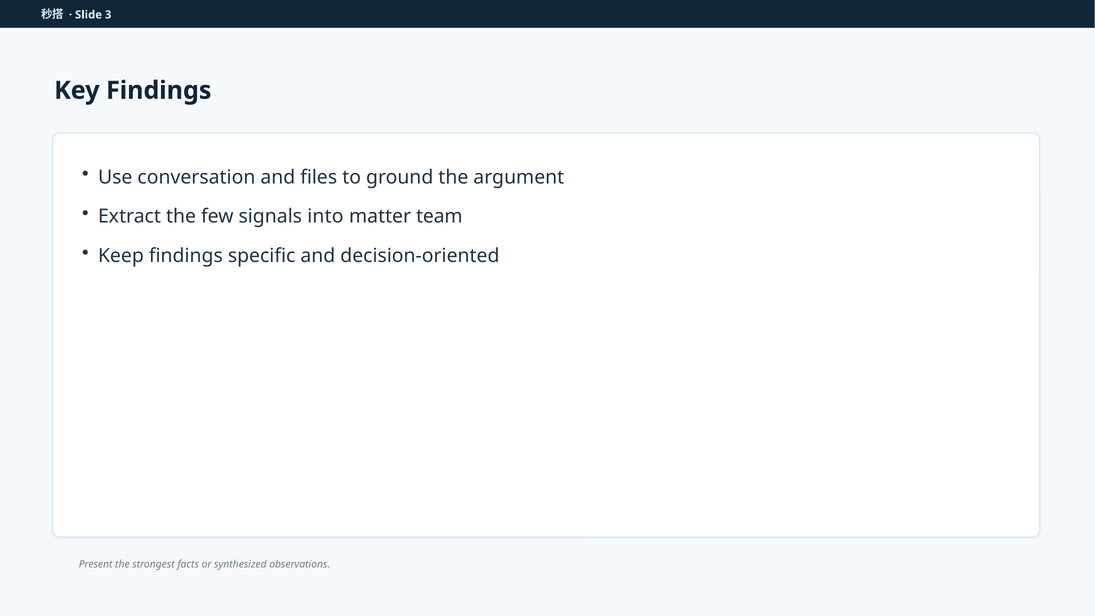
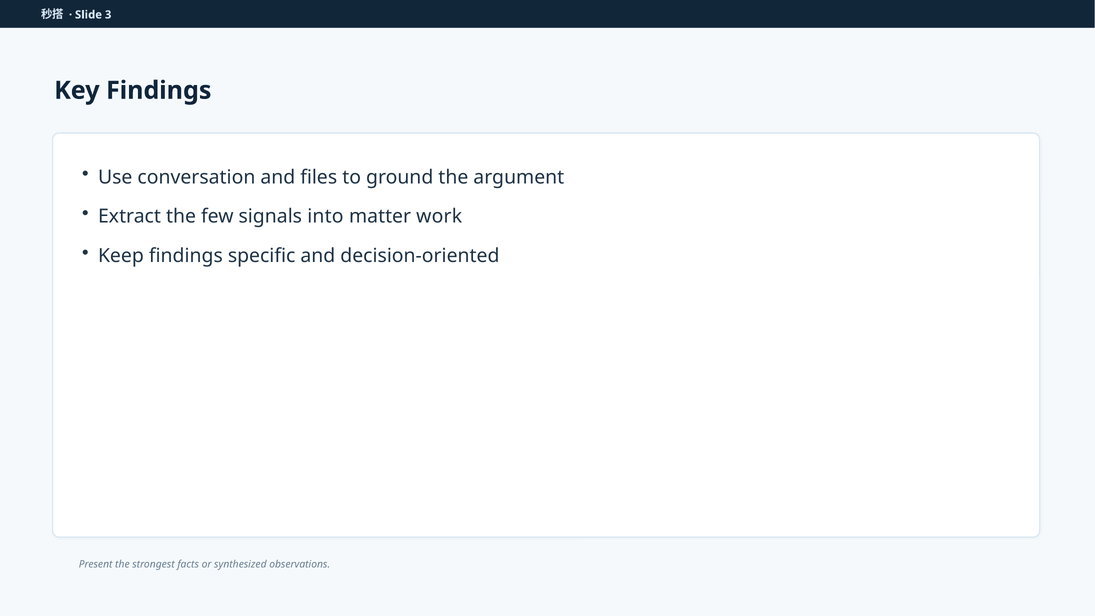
team: team -> work
